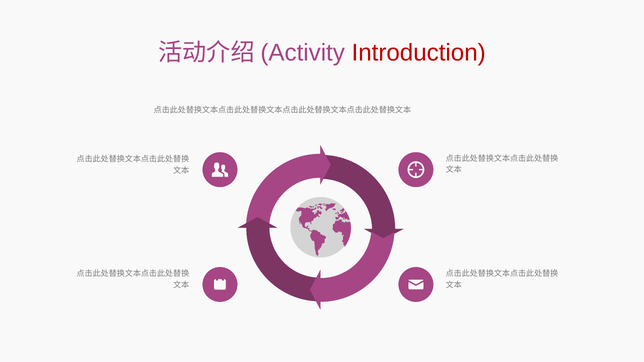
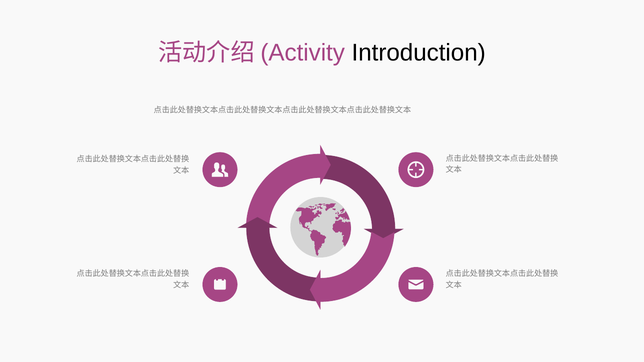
Introduction colour: red -> black
